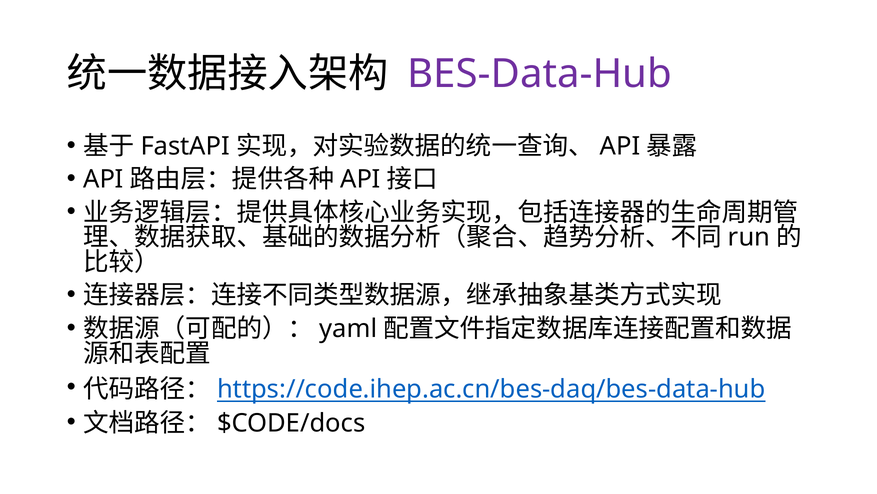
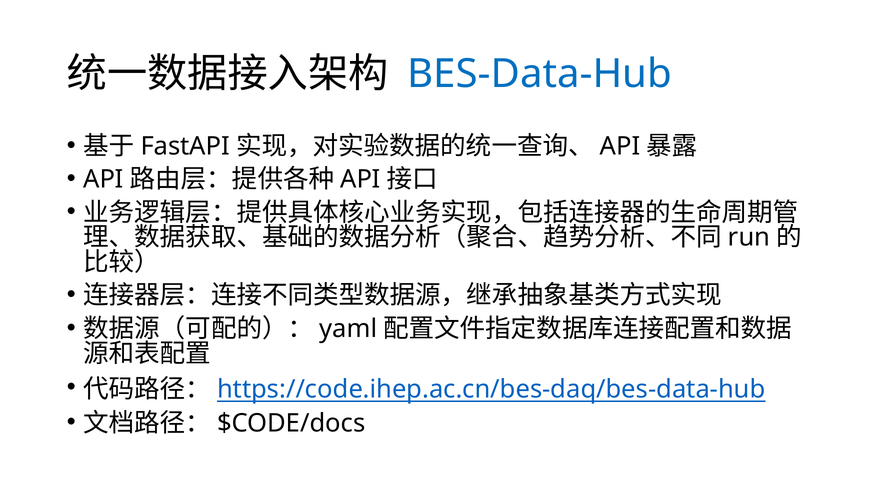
BES-Data-Hub colour: purple -> blue
